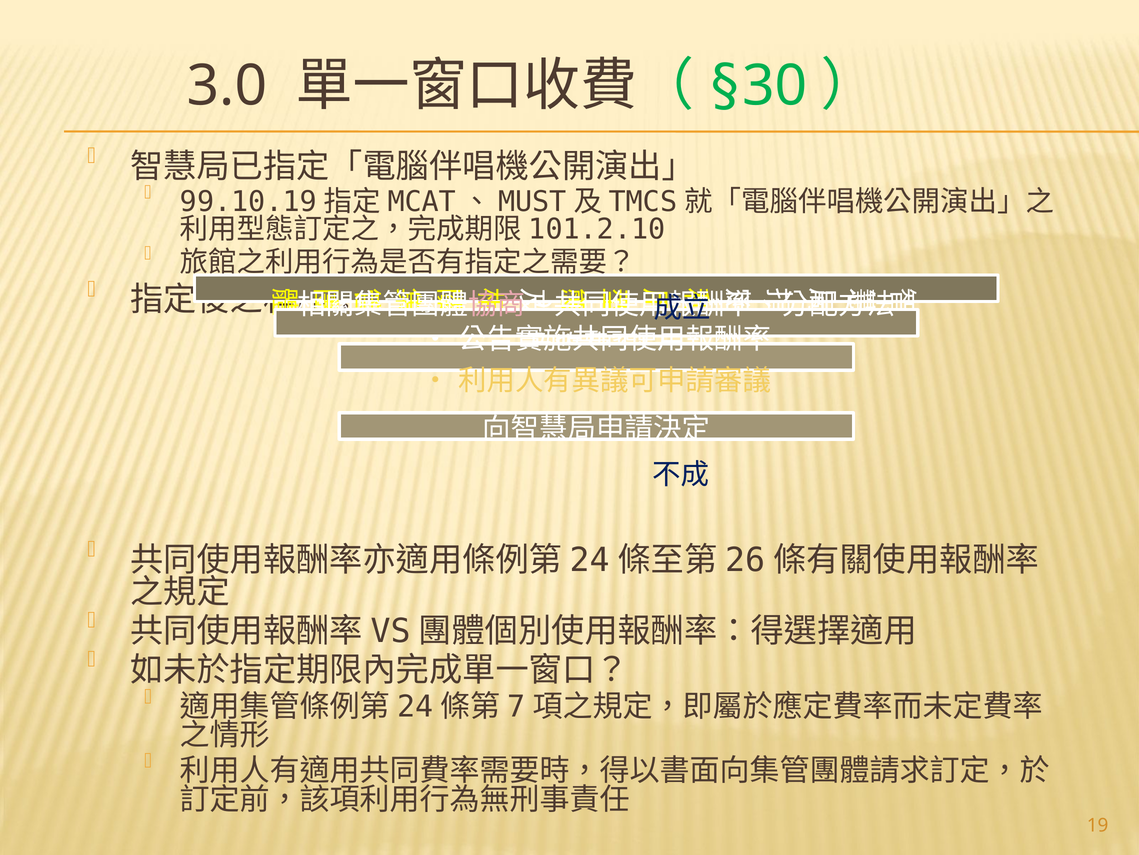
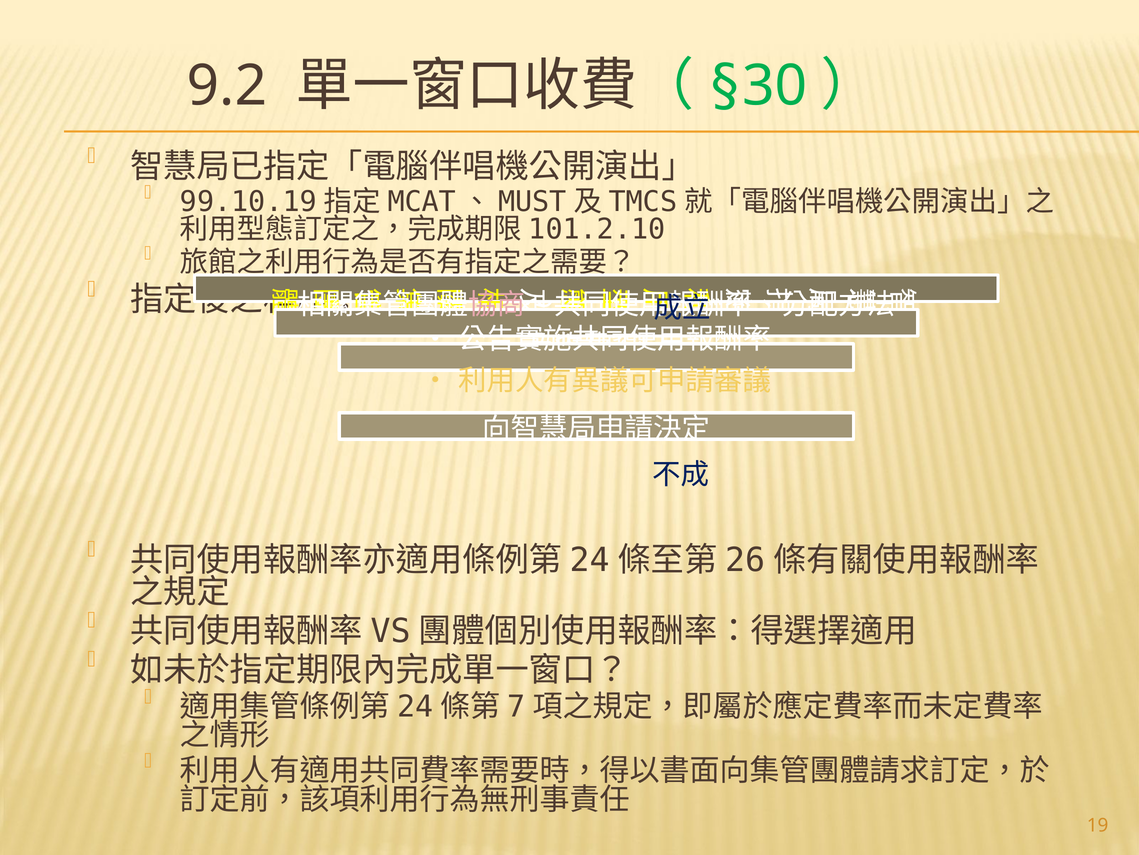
3.0: 3.0 -> 9.2
